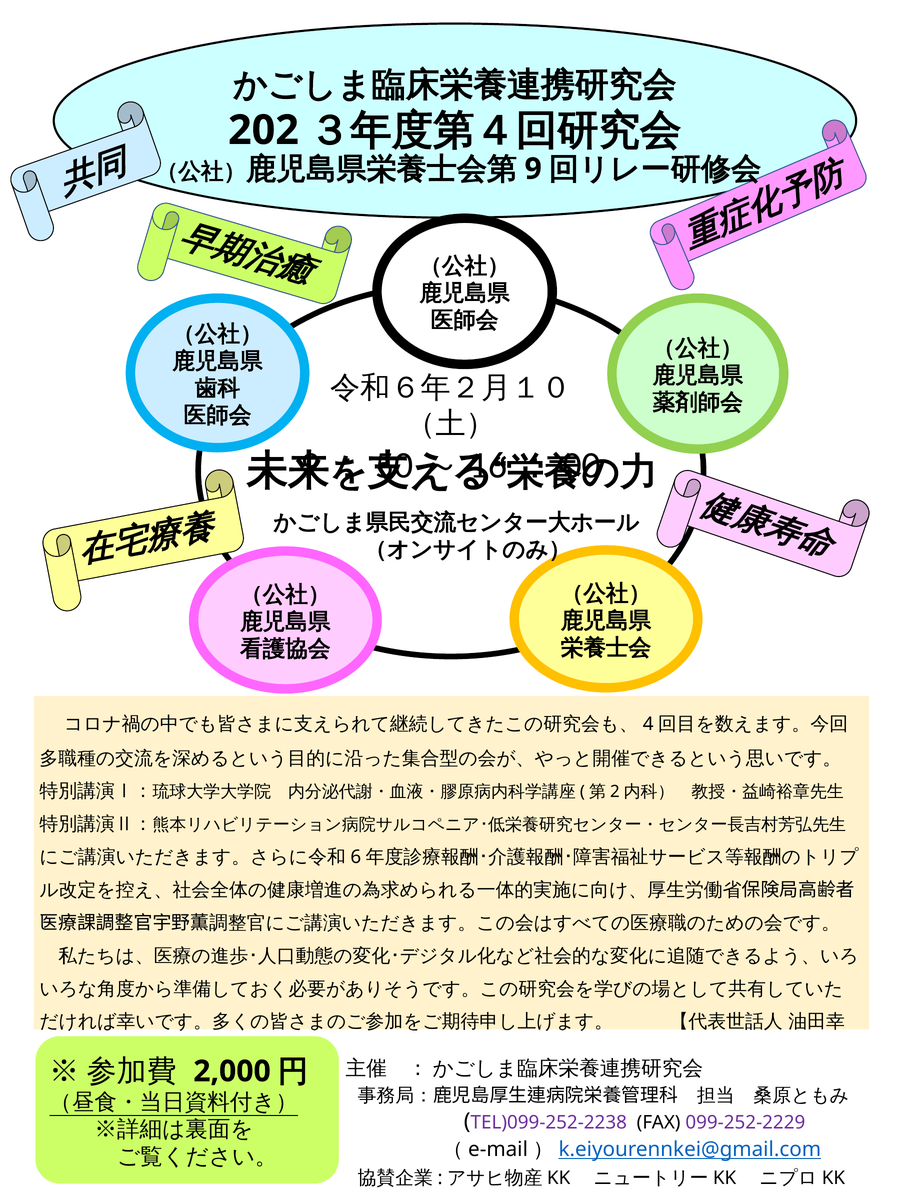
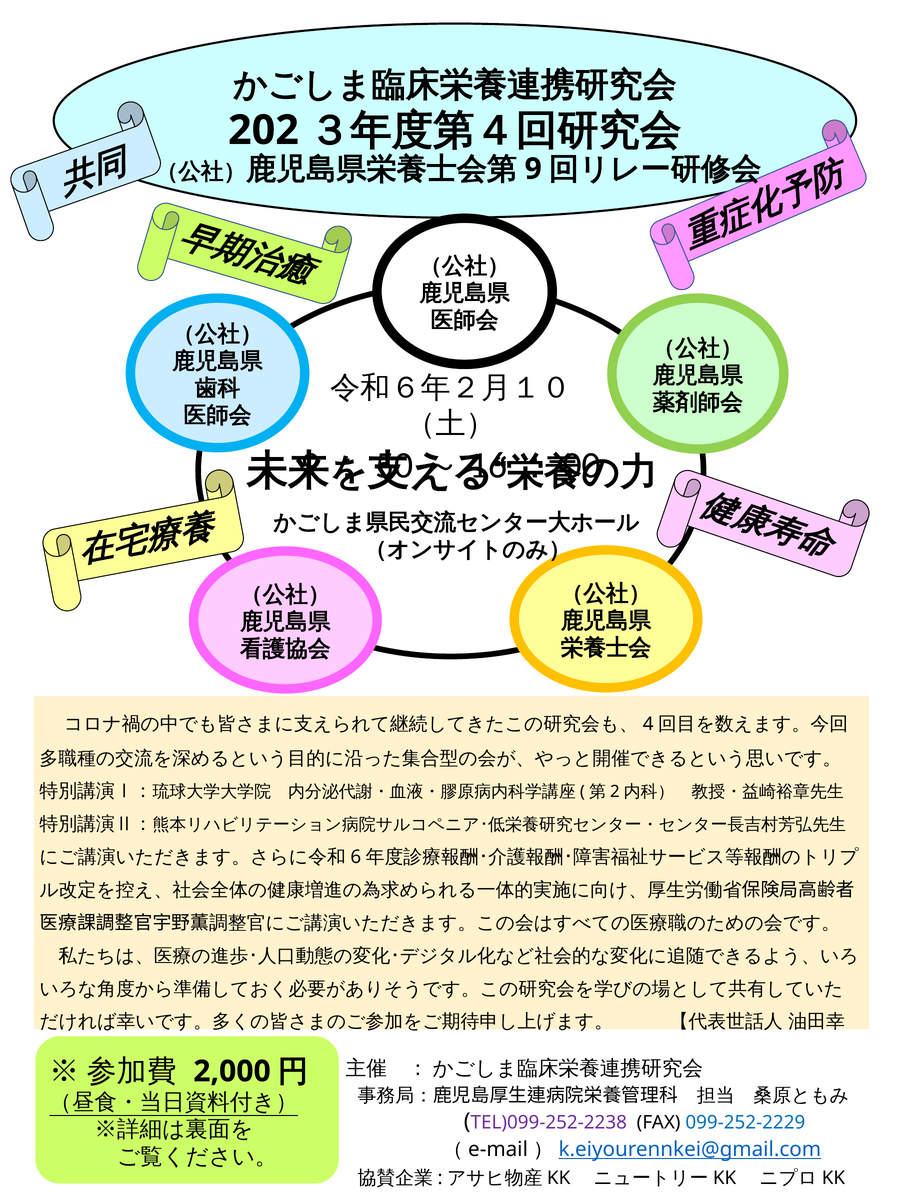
099-252-2229 colour: purple -> blue
